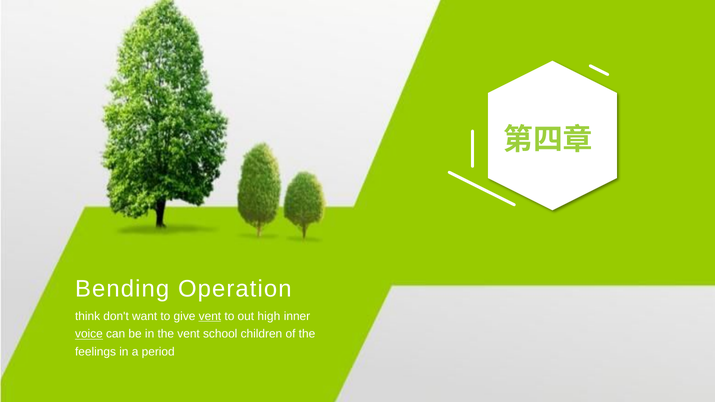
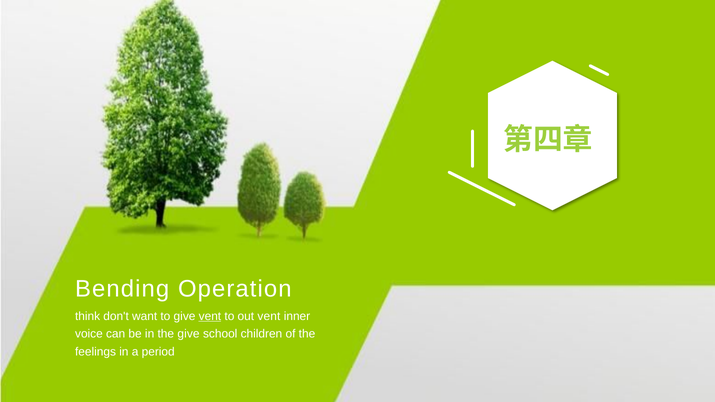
out high: high -> vent
voice underline: present -> none
the vent: vent -> give
